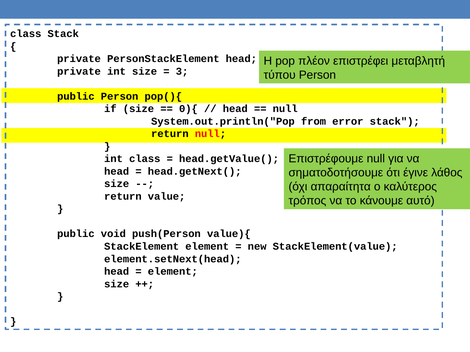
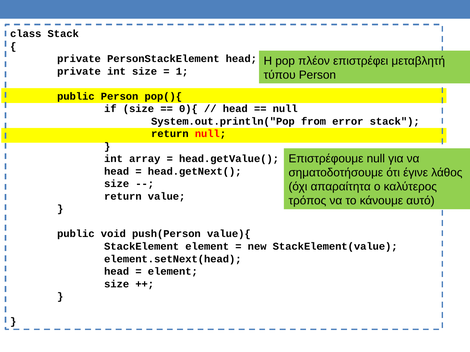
3: 3 -> 1
int class: class -> array
